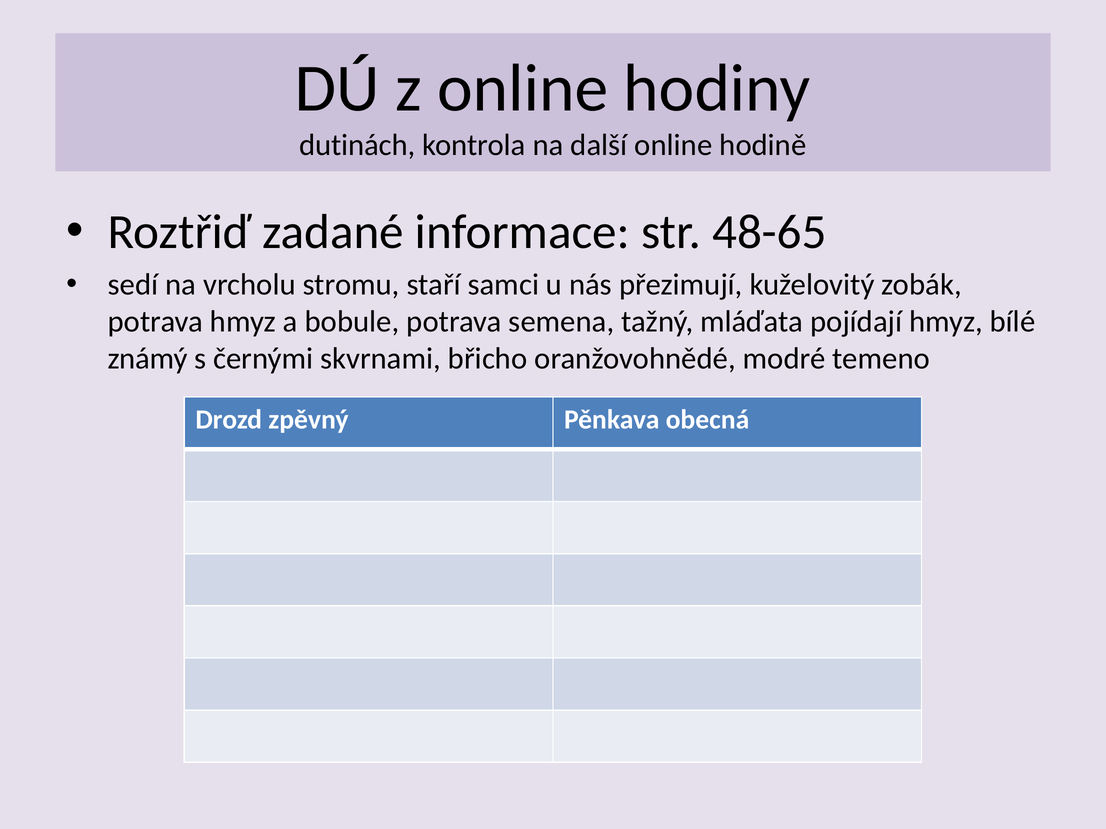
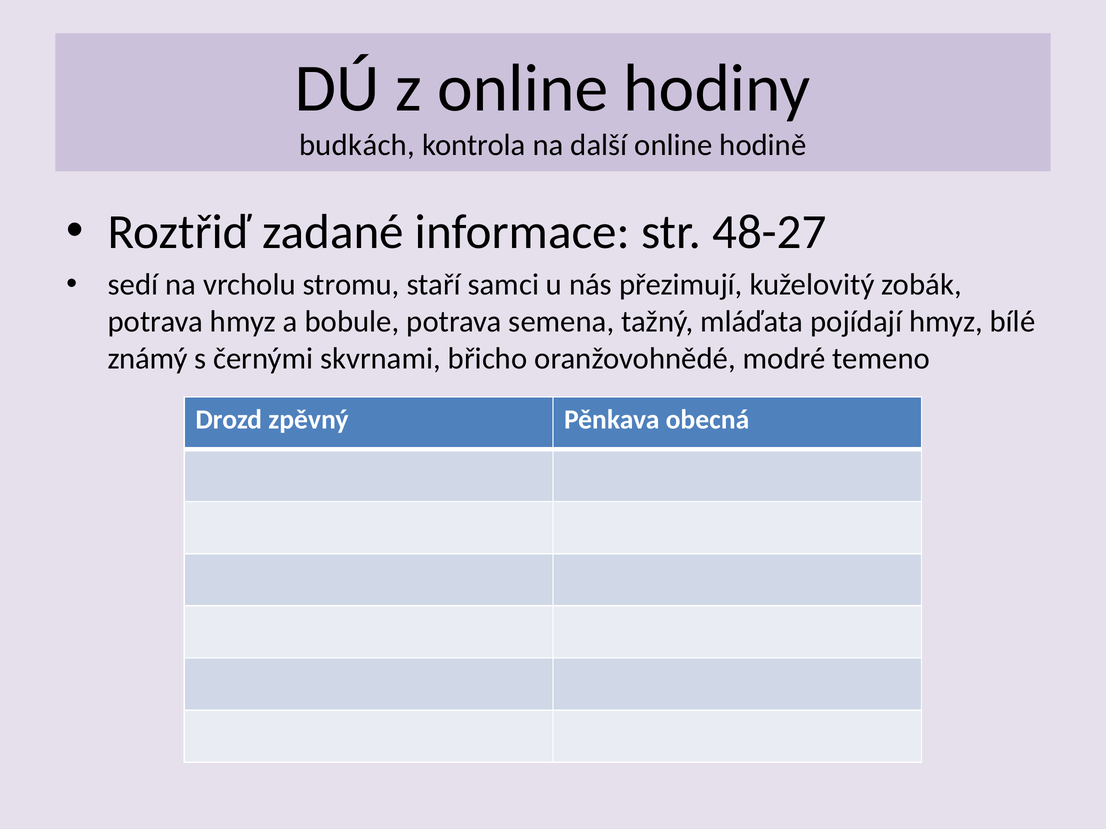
dutinách: dutinách -> budkách
48-65: 48-65 -> 48-27
